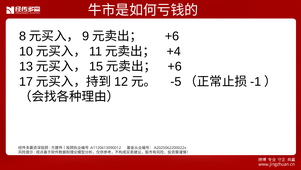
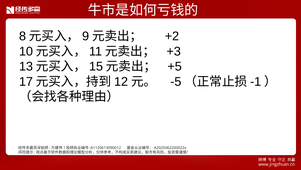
+6 at (172, 36): +6 -> +2
+4: +4 -> +3
+6 at (175, 66): +6 -> +5
